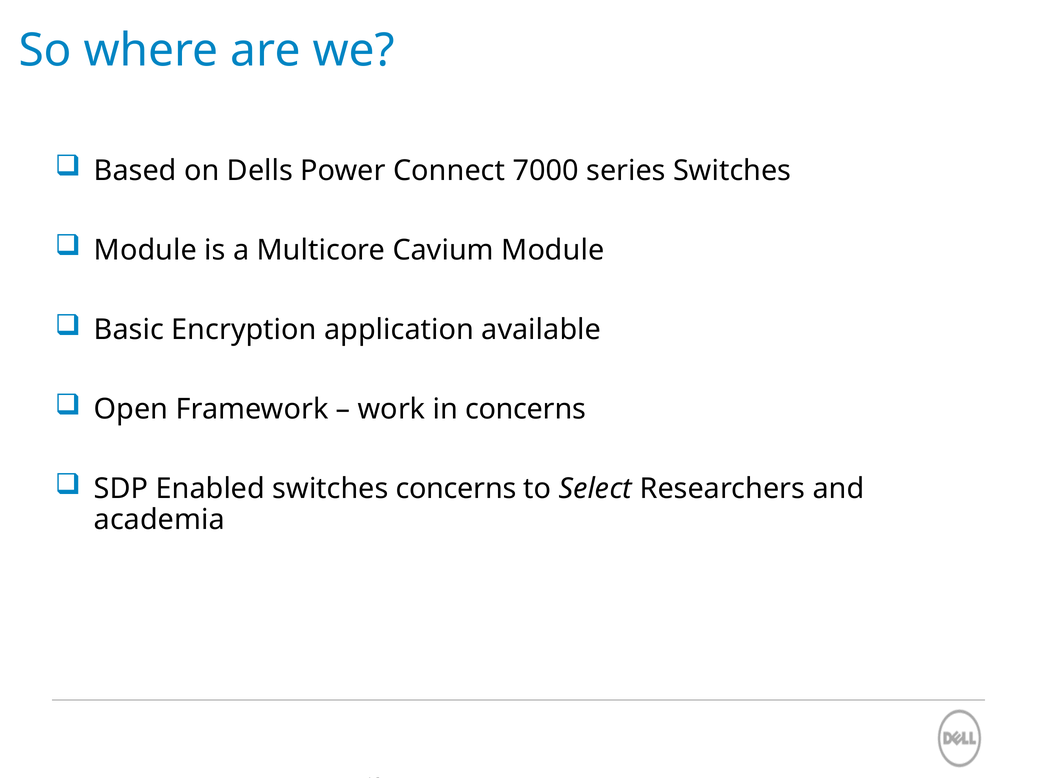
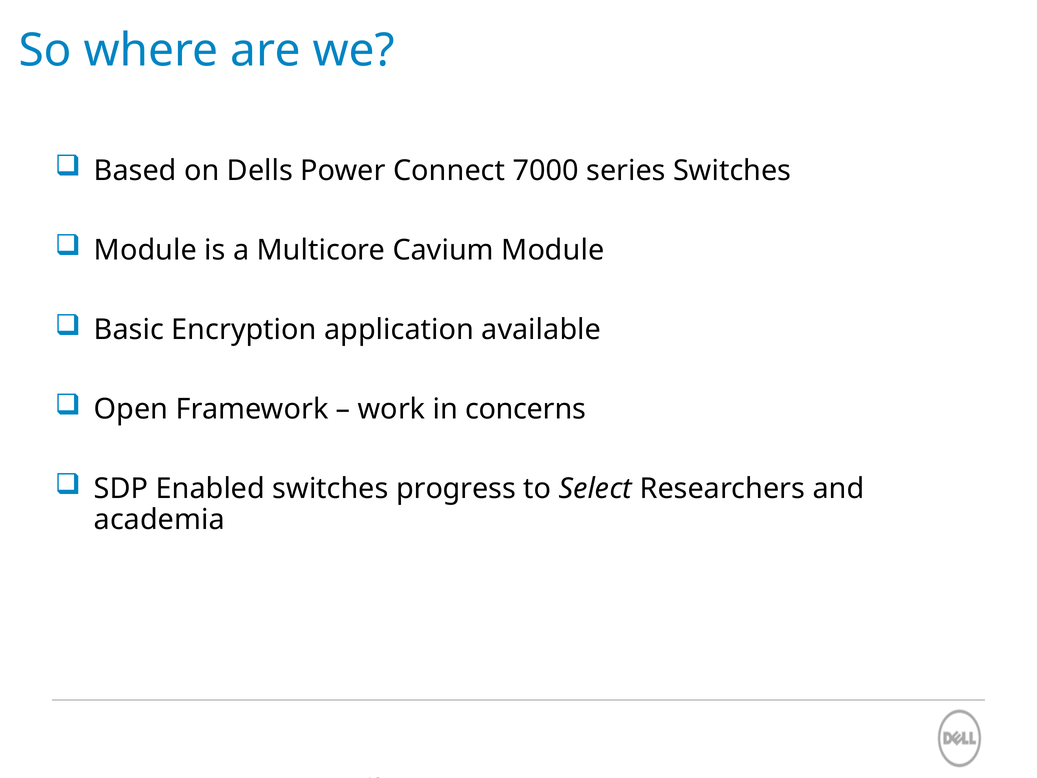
switches concerns: concerns -> progress
